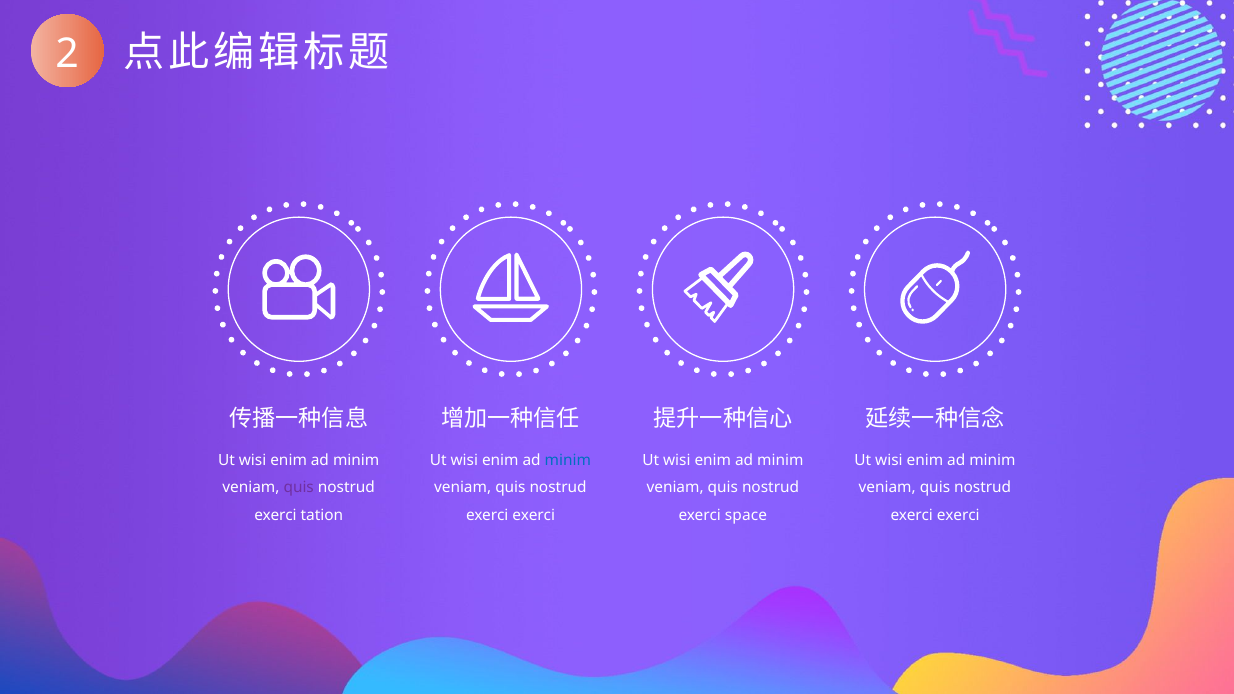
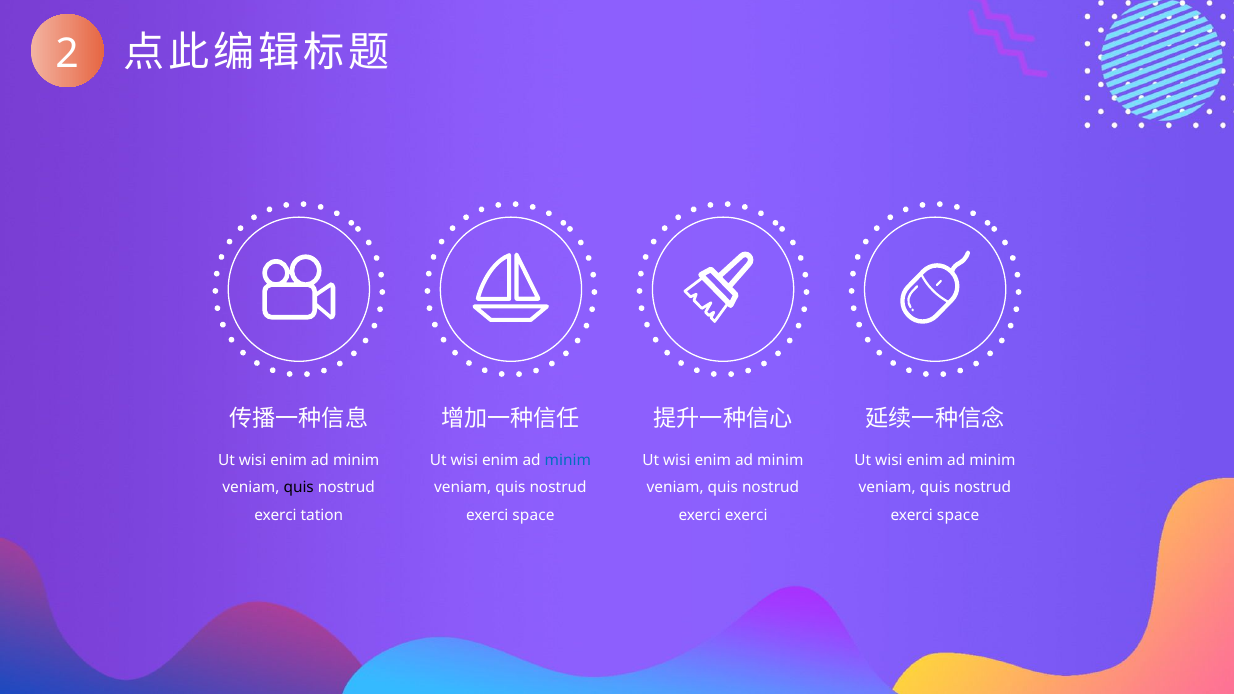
quis at (299, 488) colour: purple -> black
exerci at (534, 516): exerci -> space
exerci space: space -> exerci
exerci at (958, 516): exerci -> space
